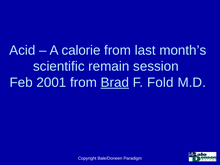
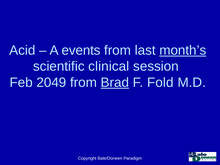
calorie: calorie -> events
month’s underline: none -> present
remain: remain -> clinical
2001: 2001 -> 2049
